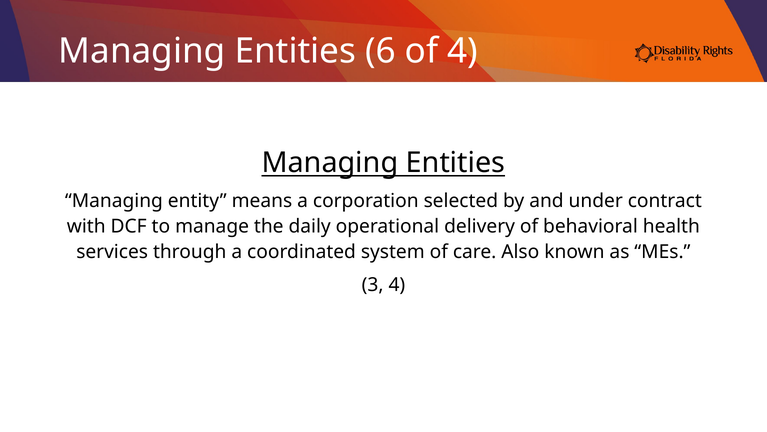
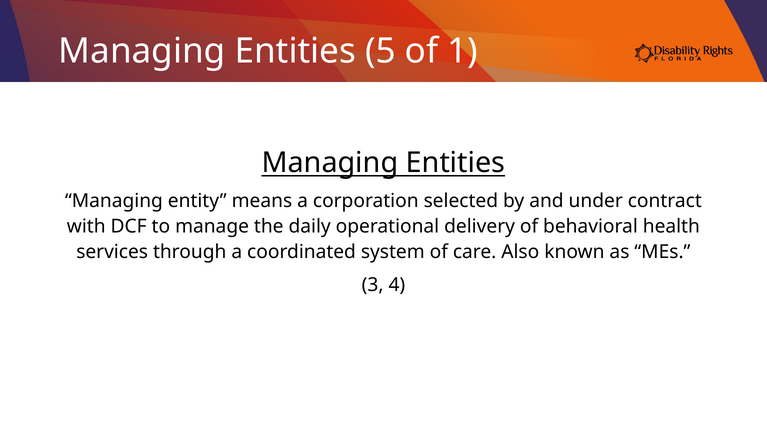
6: 6 -> 5
of 4: 4 -> 1
